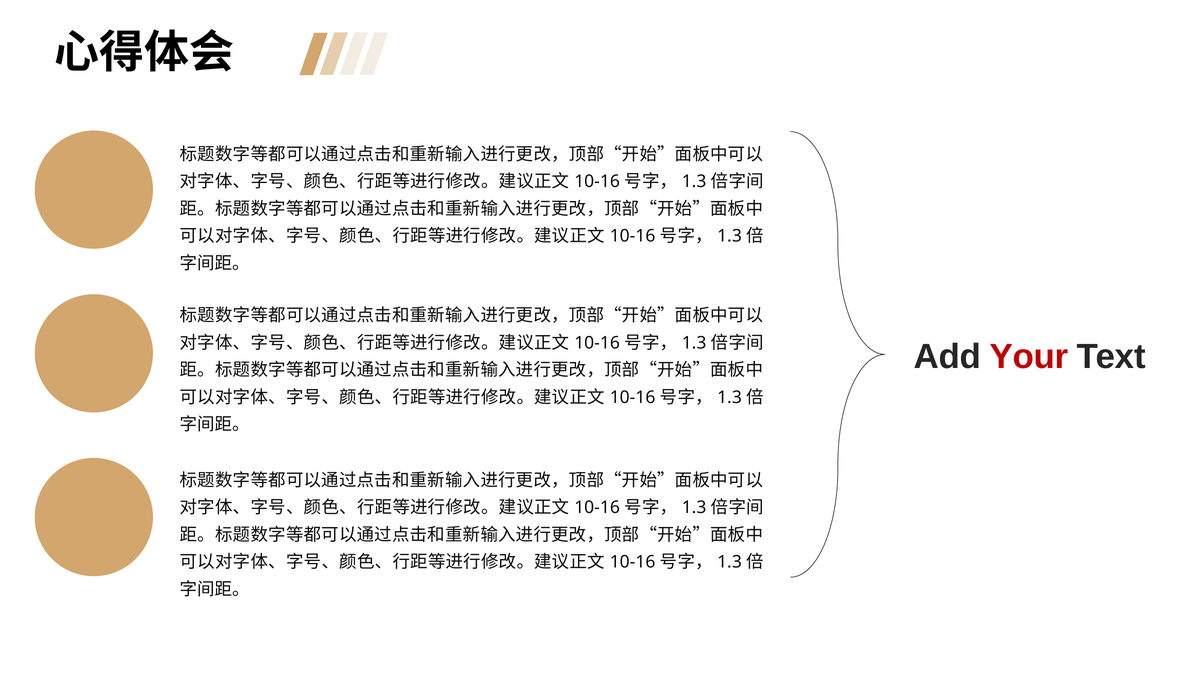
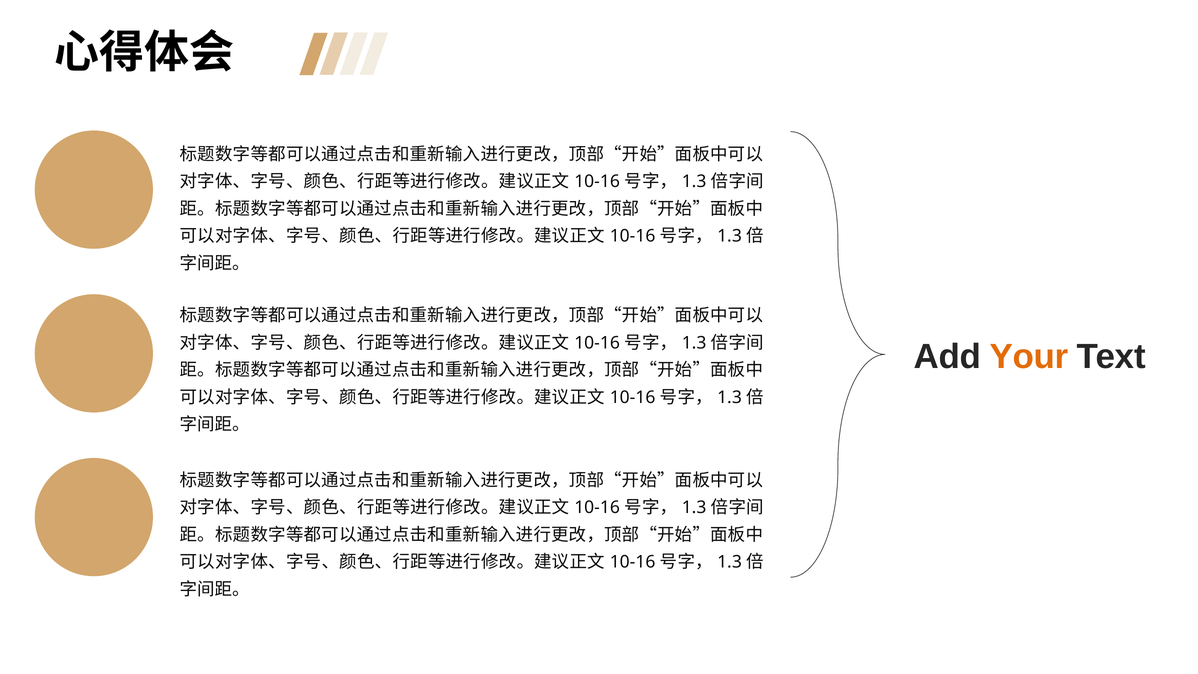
Your colour: red -> orange
